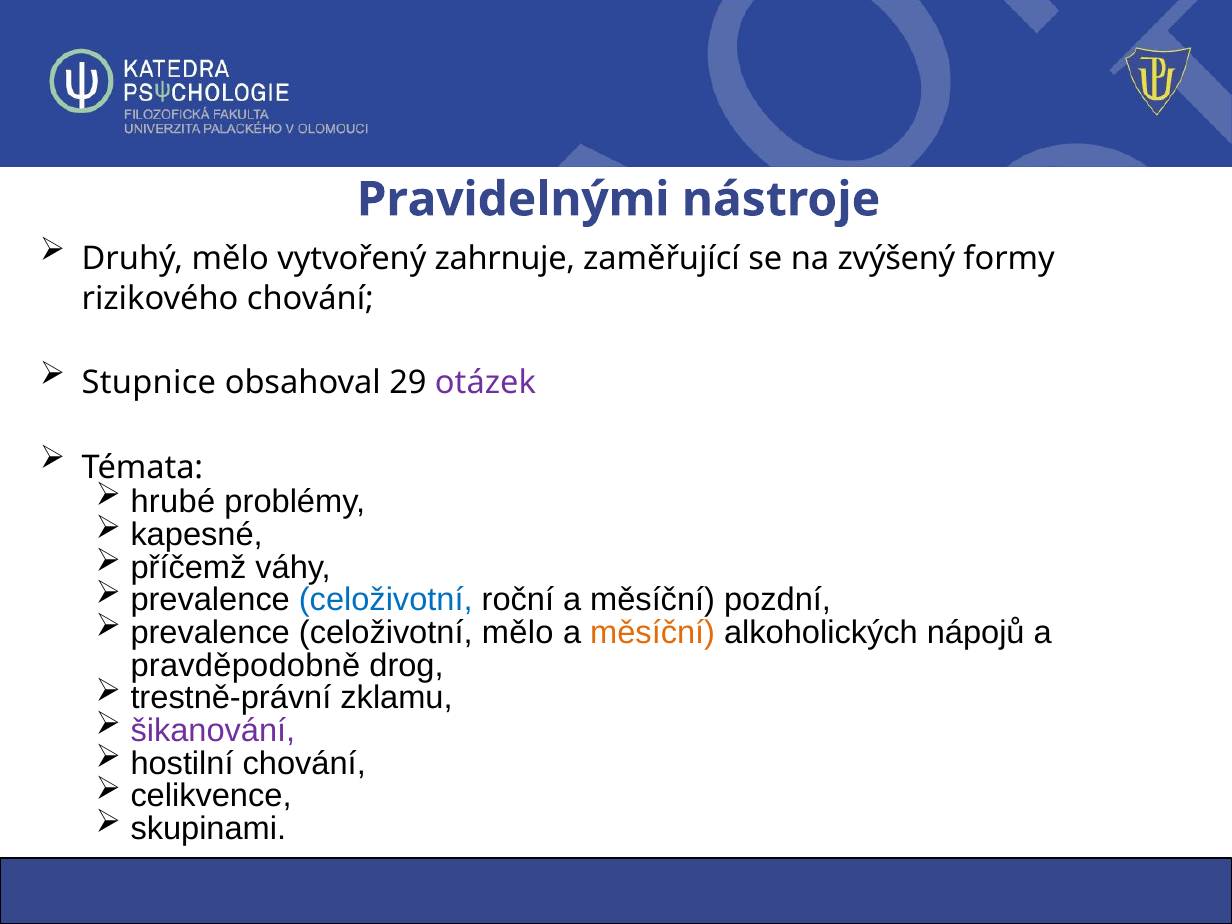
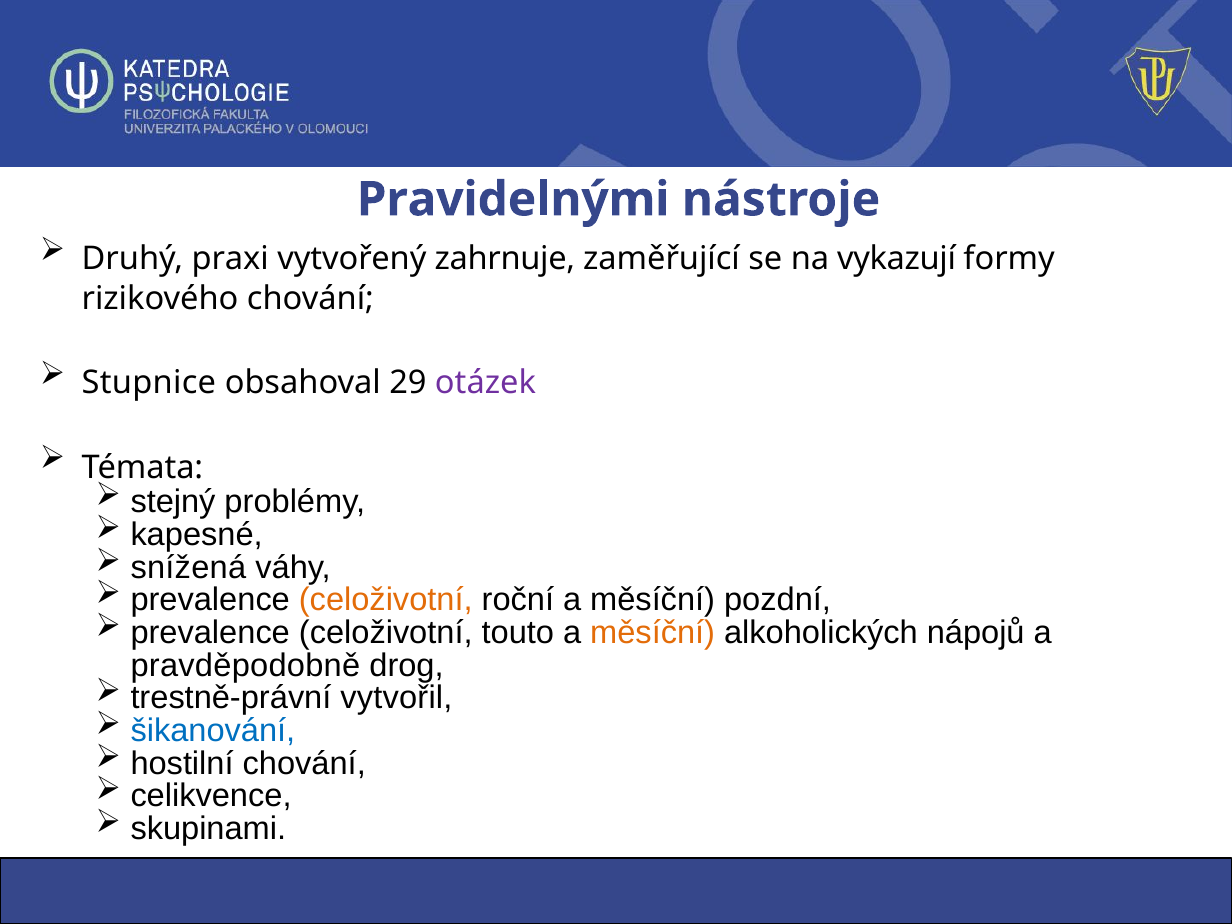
Druhý mělo: mělo -> praxi
zvýšený: zvýšený -> vykazují
hrubé: hrubé -> stejný
příčemž: příčemž -> snížená
celoživotní at (386, 600) colour: blue -> orange
celoživotní mělo: mělo -> touto
zklamu: zklamu -> vytvořil
šikanování colour: purple -> blue
